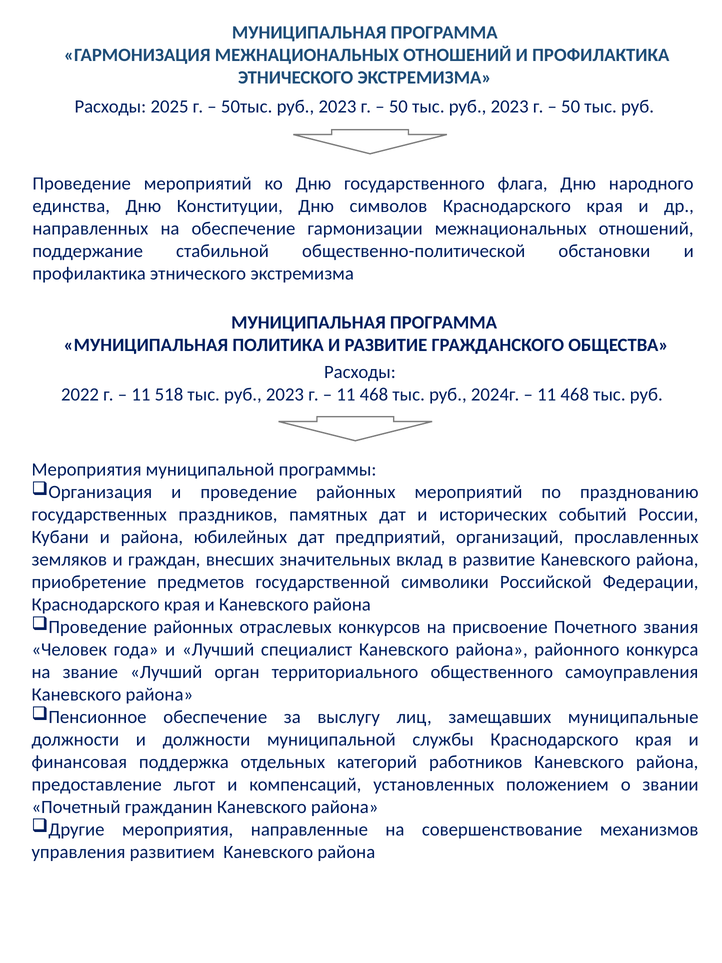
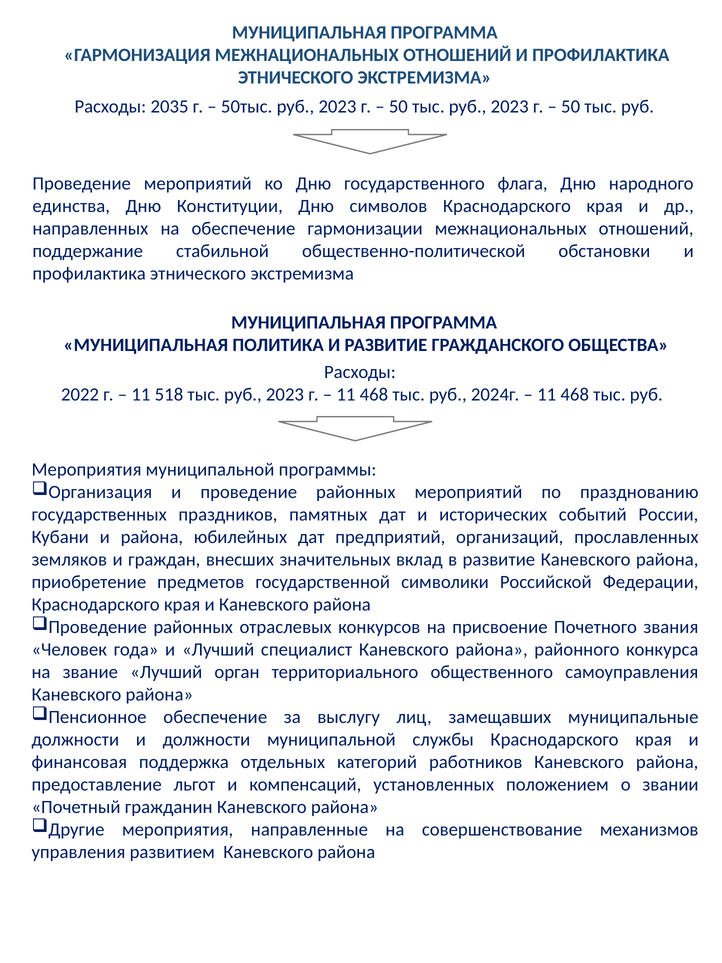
2025: 2025 -> 2035
